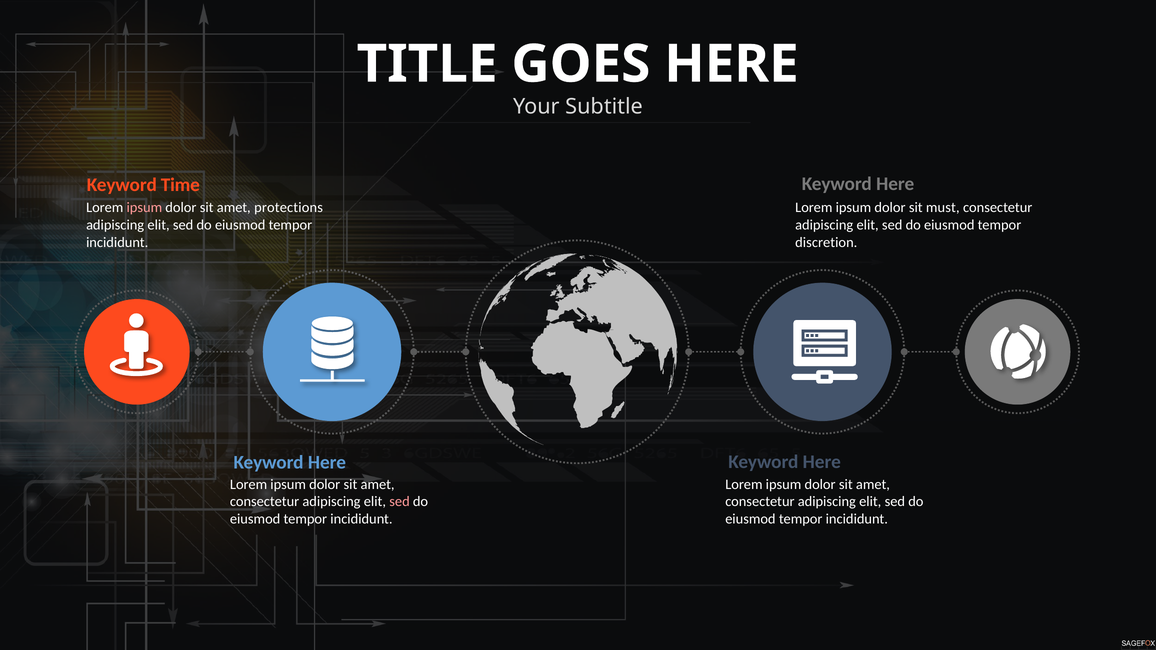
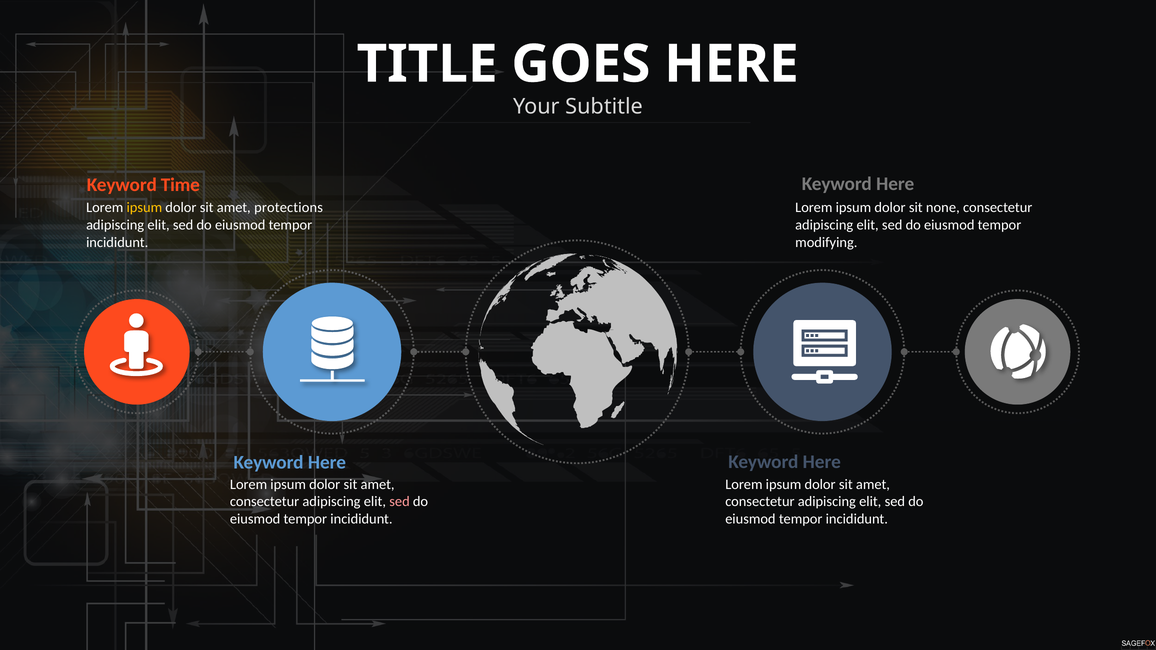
ipsum at (144, 208) colour: pink -> yellow
must: must -> none
discretion: discretion -> modifying
